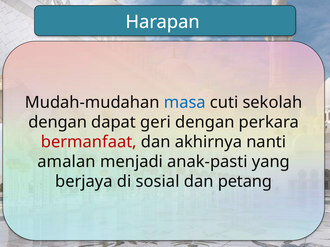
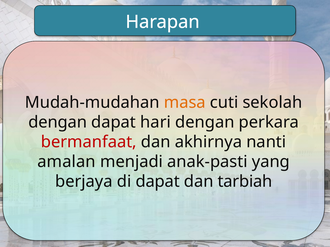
masa colour: blue -> orange
geri: geri -> hari
di sosial: sosial -> dapat
petang: petang -> tarbiah
